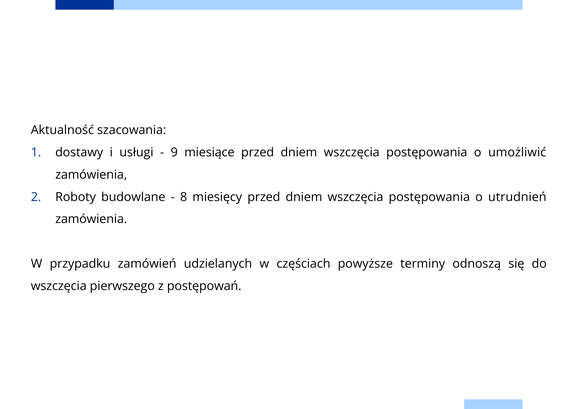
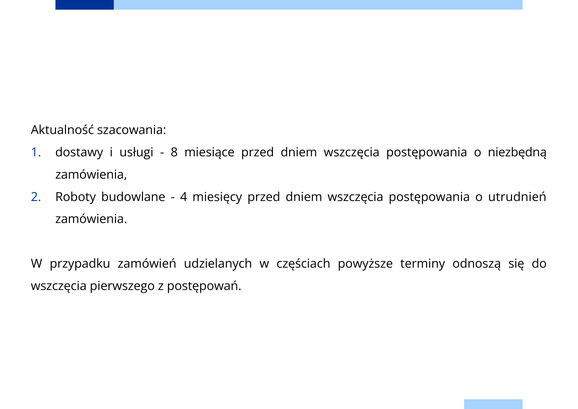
9: 9 -> 8
umożliwić: umożliwić -> niezbędną
8: 8 -> 4
